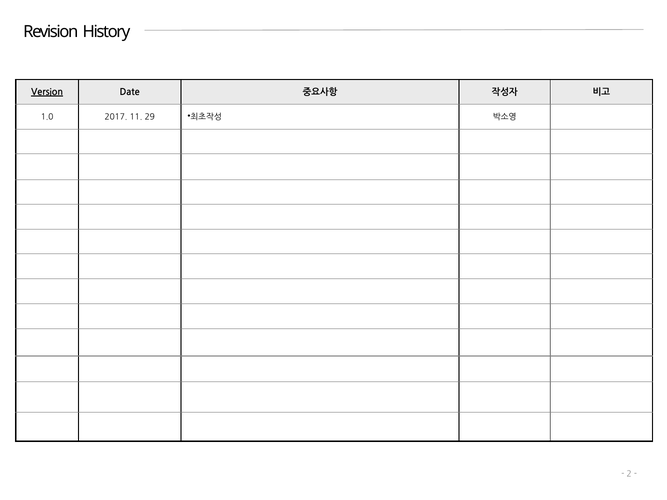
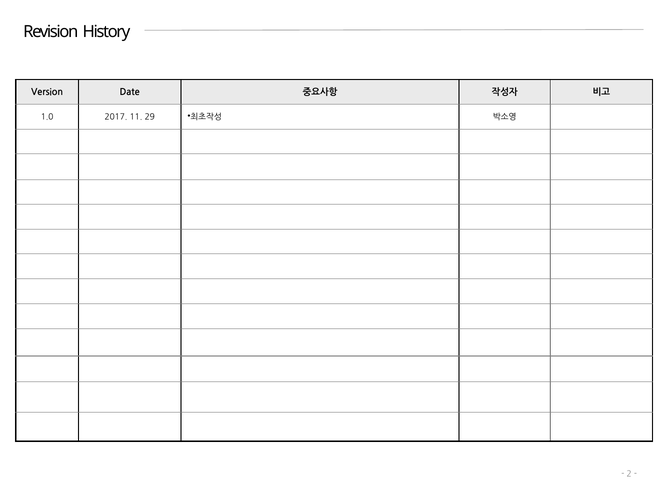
Version underline: present -> none
